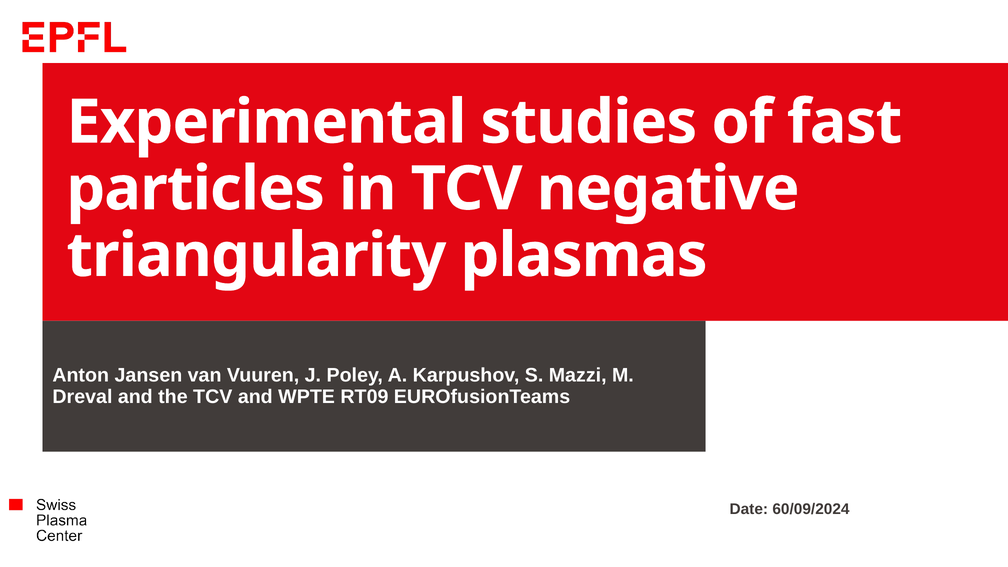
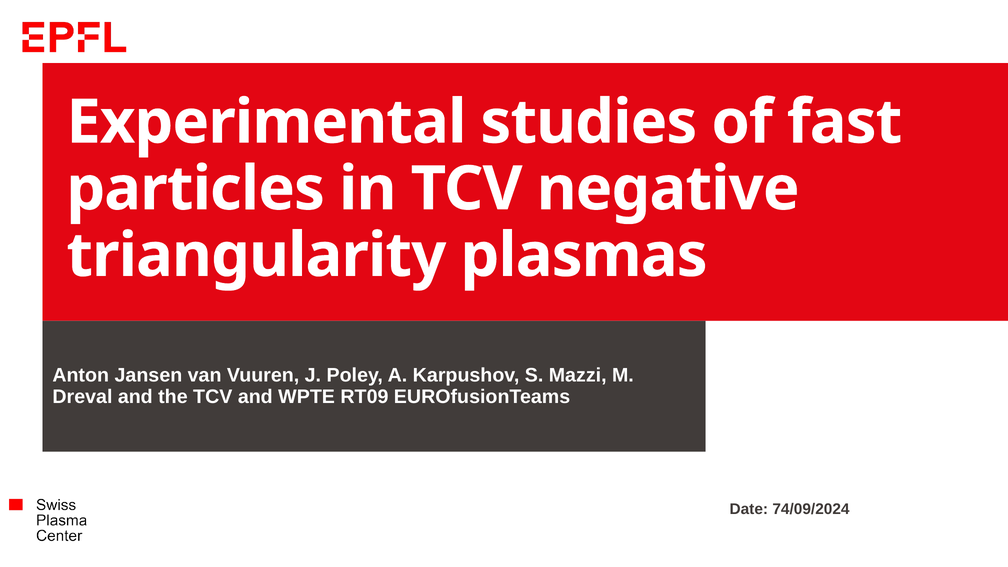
60/09/2024: 60/09/2024 -> 74/09/2024
